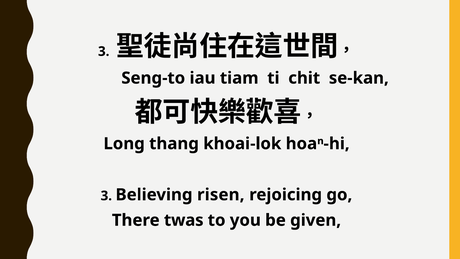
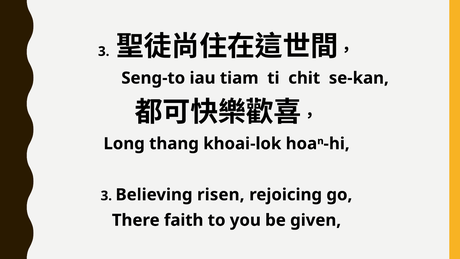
twas: twas -> faith
